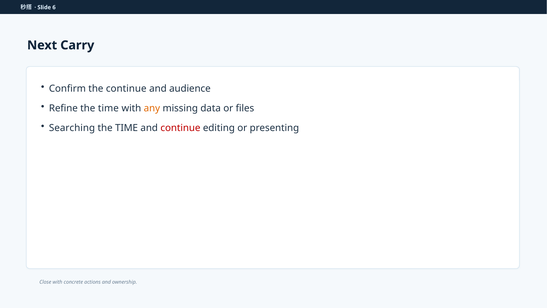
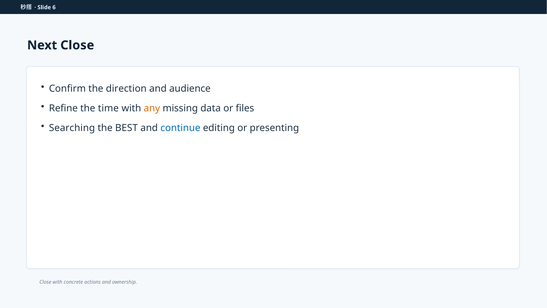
Next Carry: Carry -> Close
the continue: continue -> direction
TIME at (127, 128): TIME -> BEST
continue at (180, 128) colour: red -> blue
